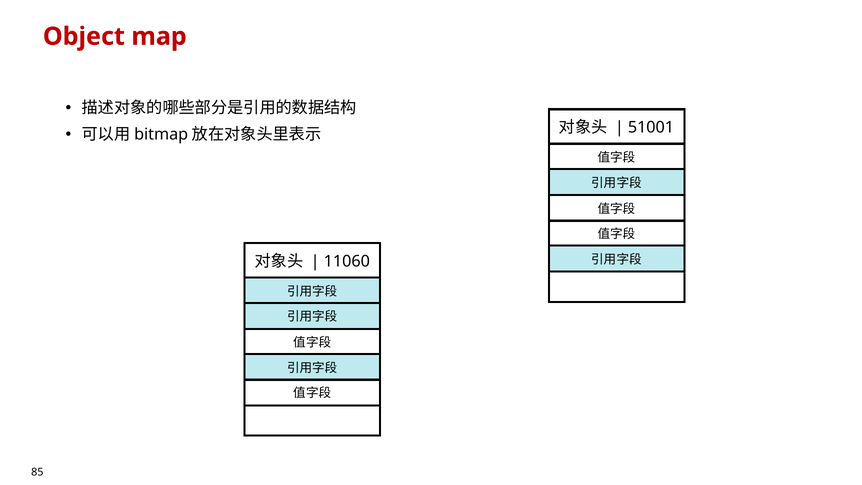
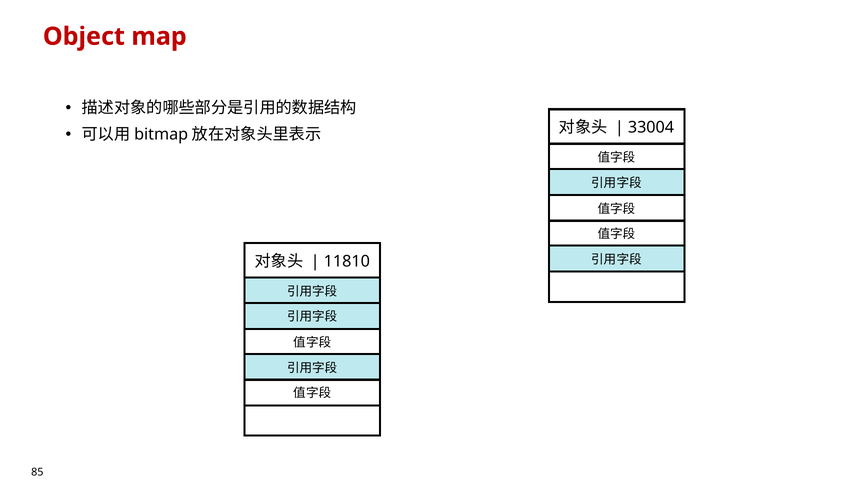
51001: 51001 -> 33004
11060: 11060 -> 11810
